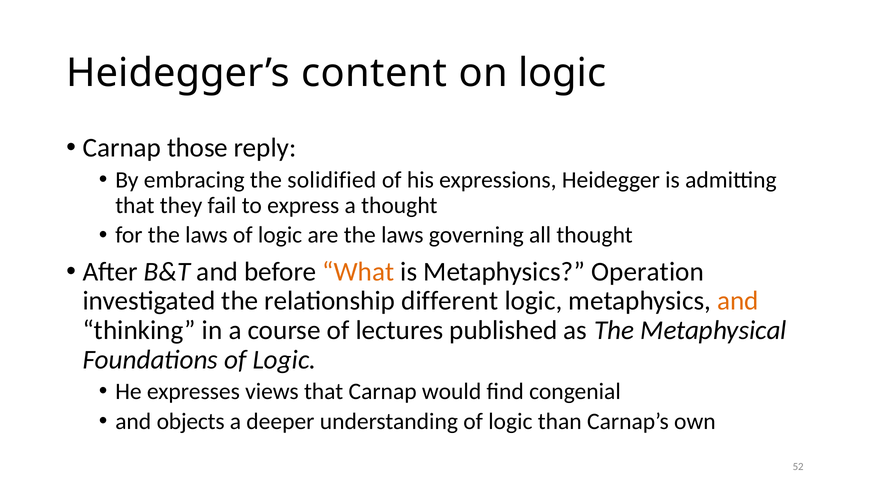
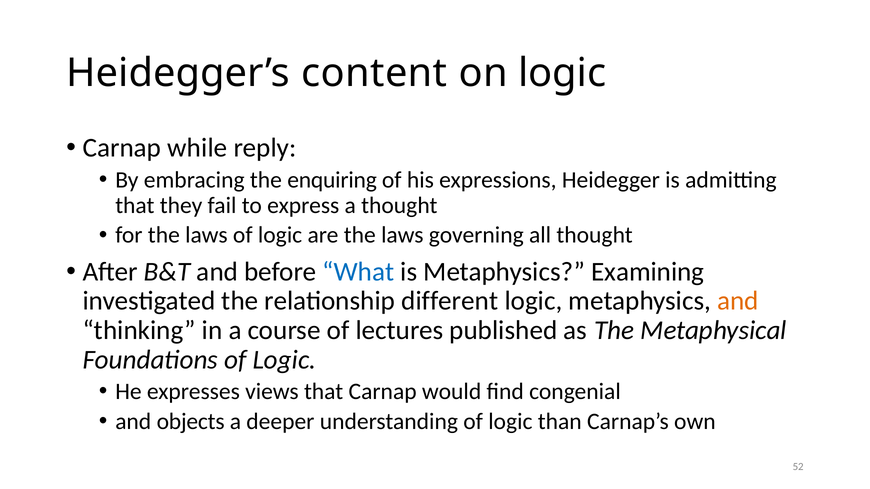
those: those -> while
solidified: solidified -> enquiring
What colour: orange -> blue
Operation: Operation -> Examining
